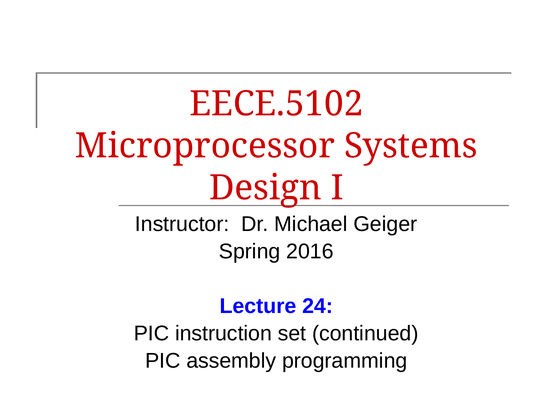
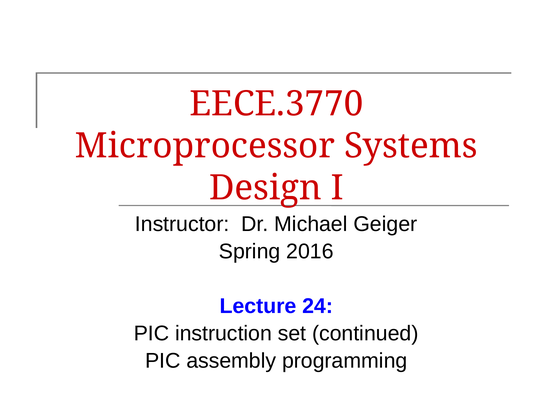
EECE.5102: EECE.5102 -> EECE.3770
